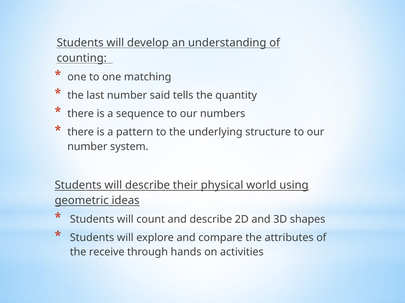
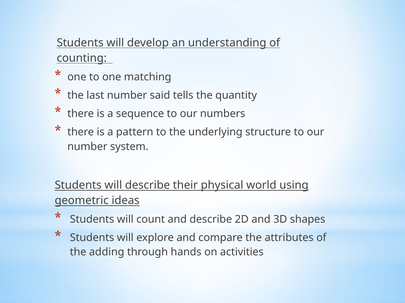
receive: receive -> adding
